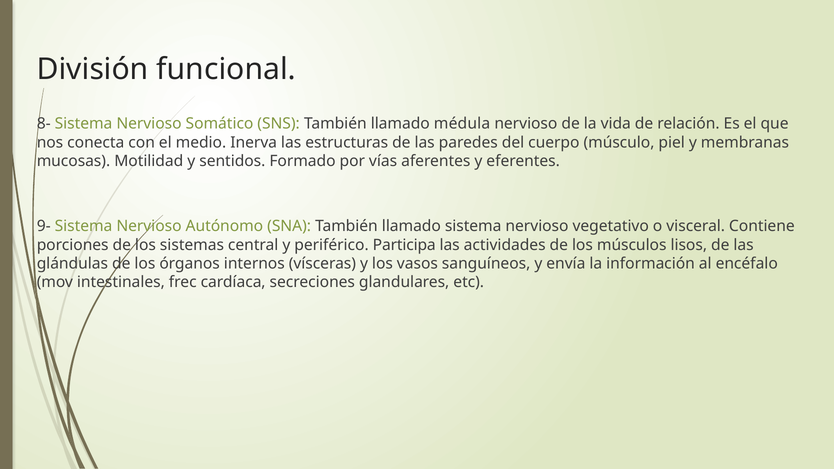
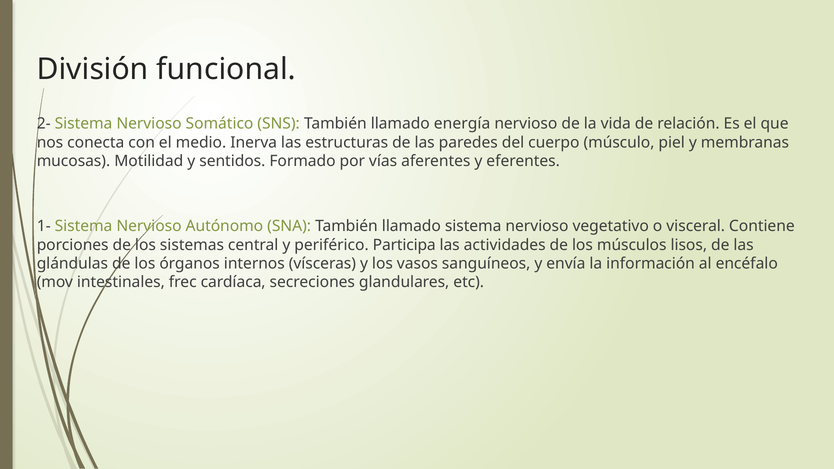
8-: 8- -> 2-
médula: médula -> energía
9-: 9- -> 1-
